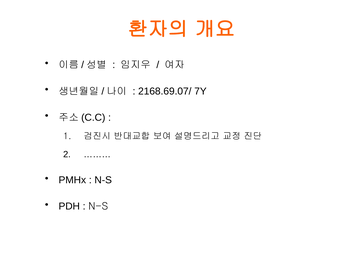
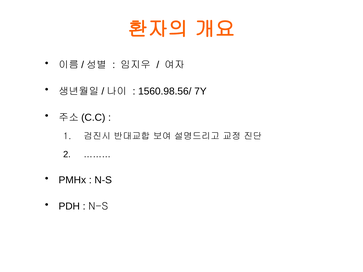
2168.69.07/: 2168.69.07/ -> 1560.98.56/
